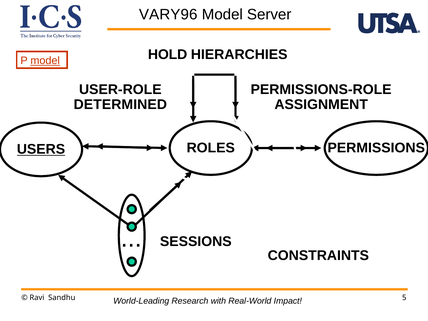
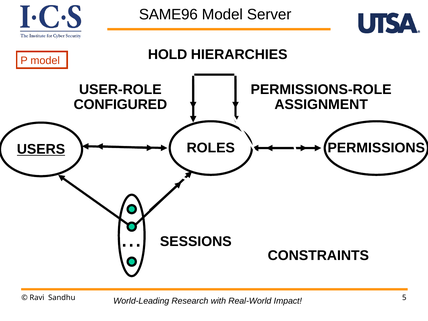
VARY96: VARY96 -> SAME96
model at (45, 61) underline: present -> none
DETERMINED: DETERMINED -> CONFIGURED
